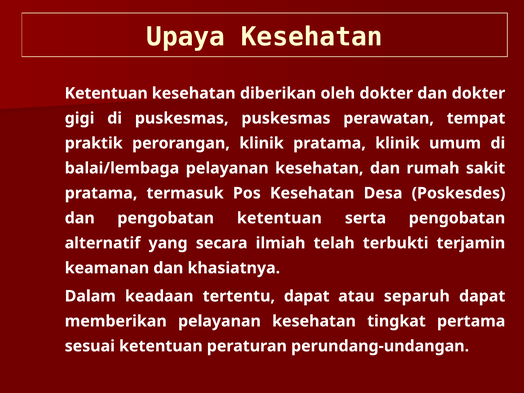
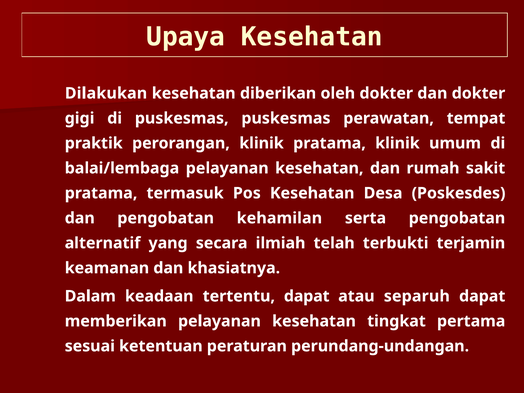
Ketentuan at (106, 93): Ketentuan -> Dilakukan
pengobatan ketentuan: ketentuan -> kehamilan
